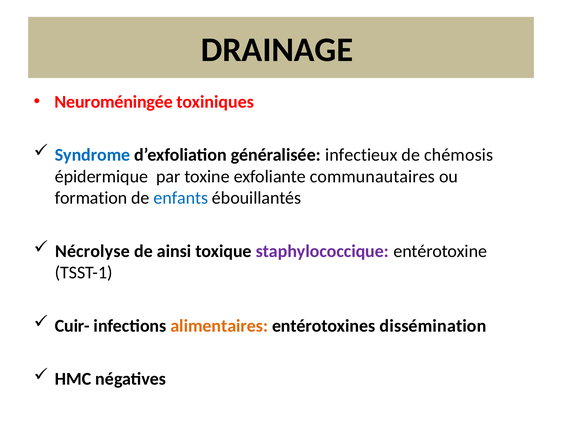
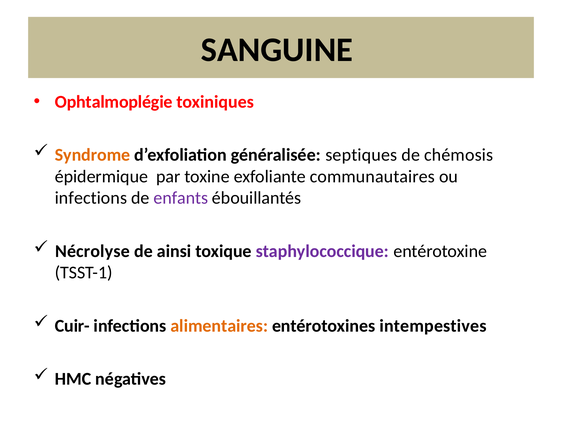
DRAINAGE: DRAINAGE -> SANGUINE
Neuroméningée: Neuroméningée -> Ophtalmoplégie
Syndrome colour: blue -> orange
infectieux: infectieux -> septiques
formation at (91, 198): formation -> infections
enfants colour: blue -> purple
dissémination: dissémination -> intempestives
